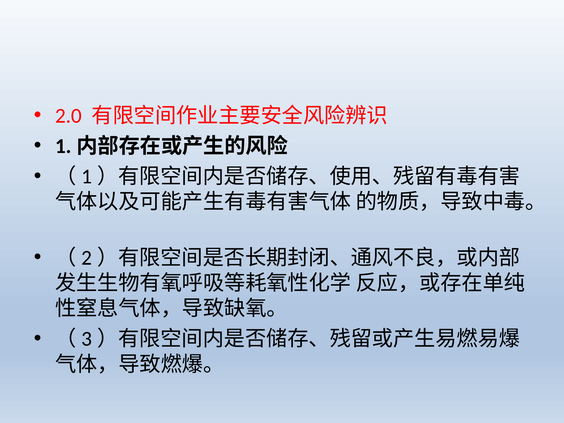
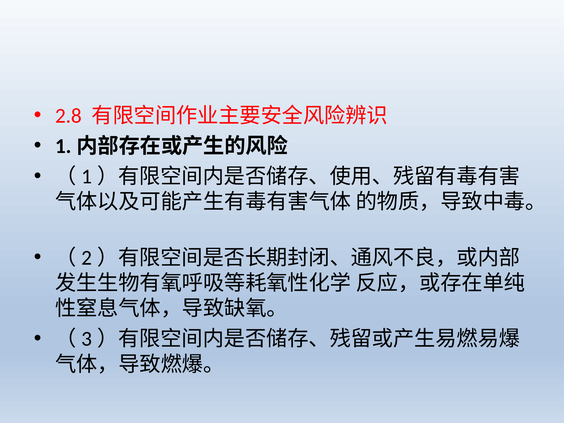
2.0: 2.0 -> 2.8
